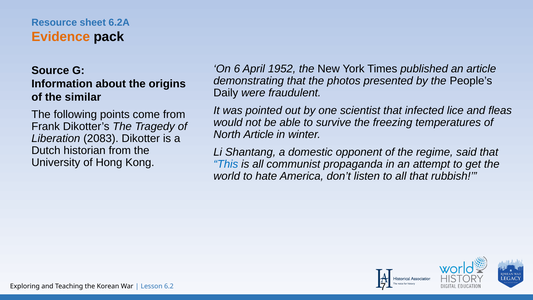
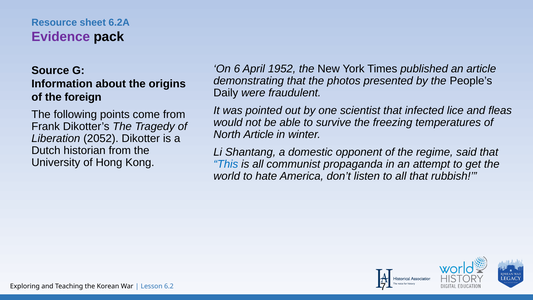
Evidence colour: orange -> purple
similar: similar -> foreign
2083: 2083 -> 2052
